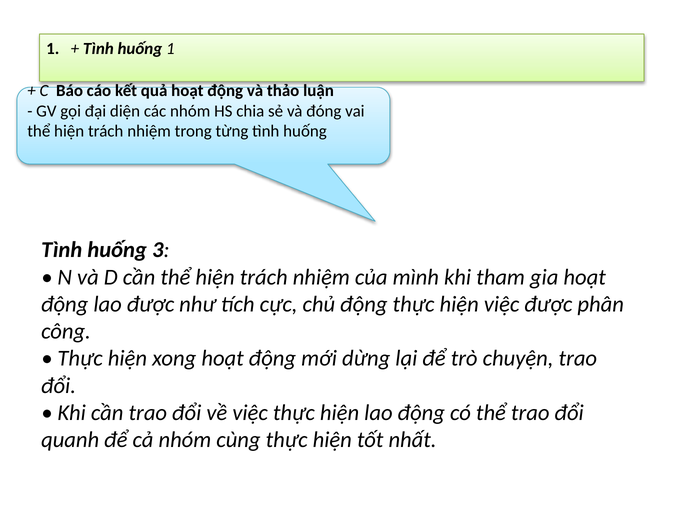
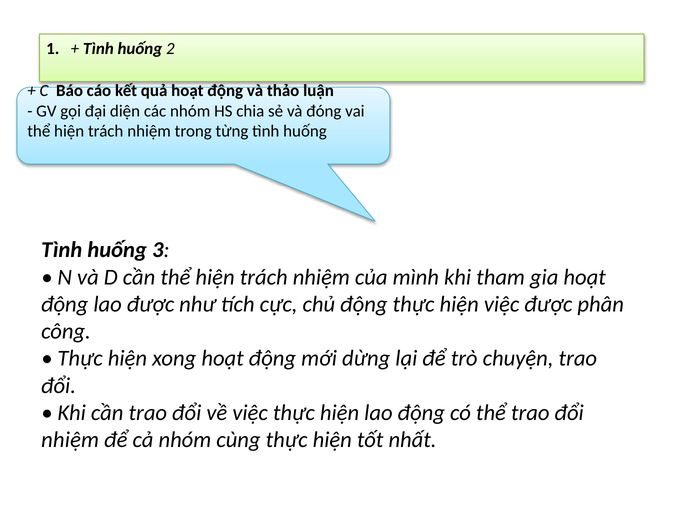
huống 1: 1 -> 2
quanh at (70, 440): quanh -> nhiệm
